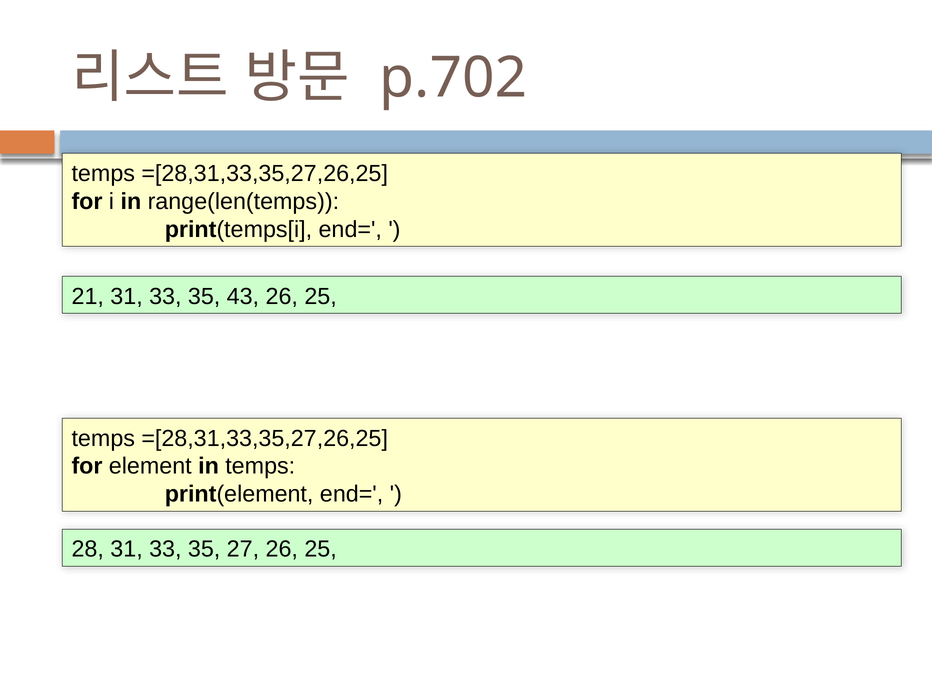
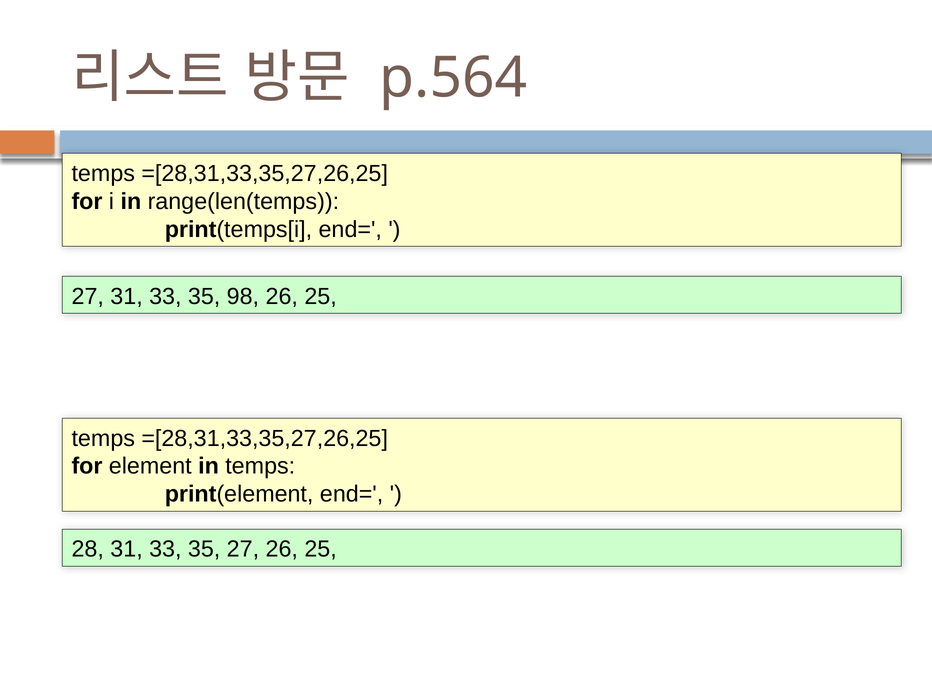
p.702: p.702 -> p.564
21 at (88, 297): 21 -> 27
43: 43 -> 98
